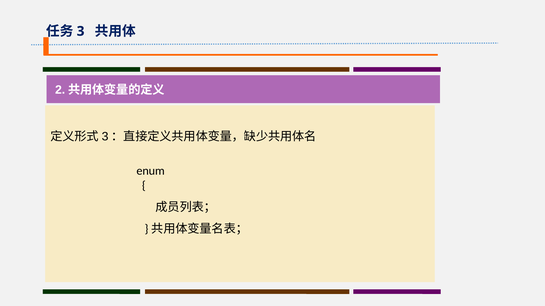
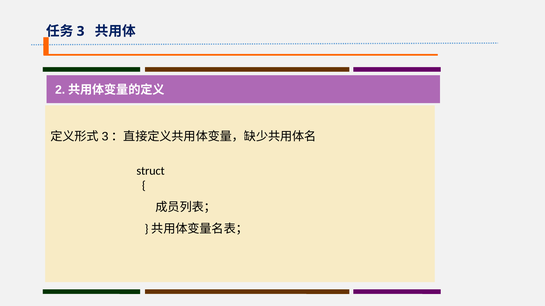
enum: enum -> struct
